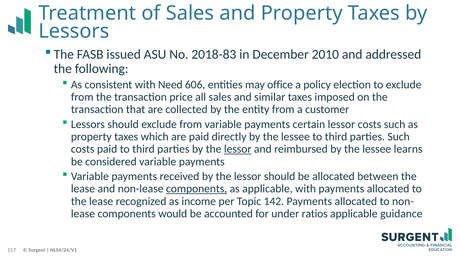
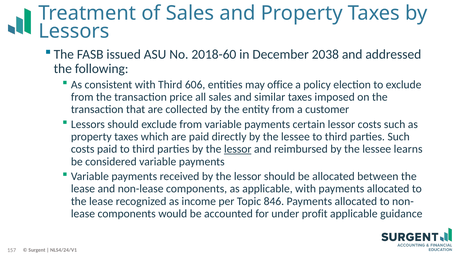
2018-83: 2018-83 -> 2018-60
2010: 2010 -> 2038
with Need: Need -> Third
components at (197, 189) underline: present -> none
142: 142 -> 846
ratios: ratios -> profit
